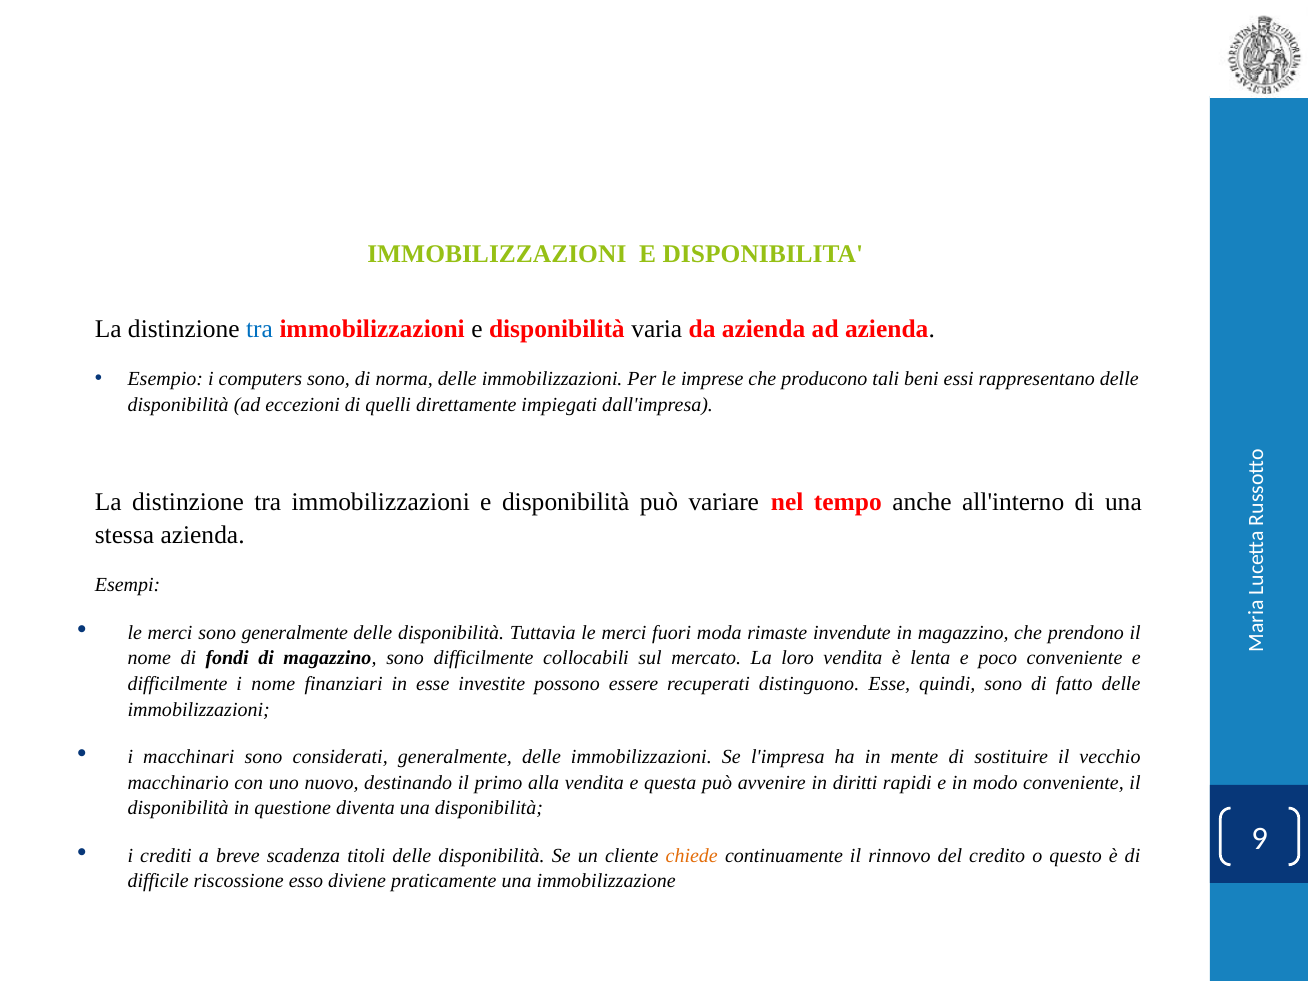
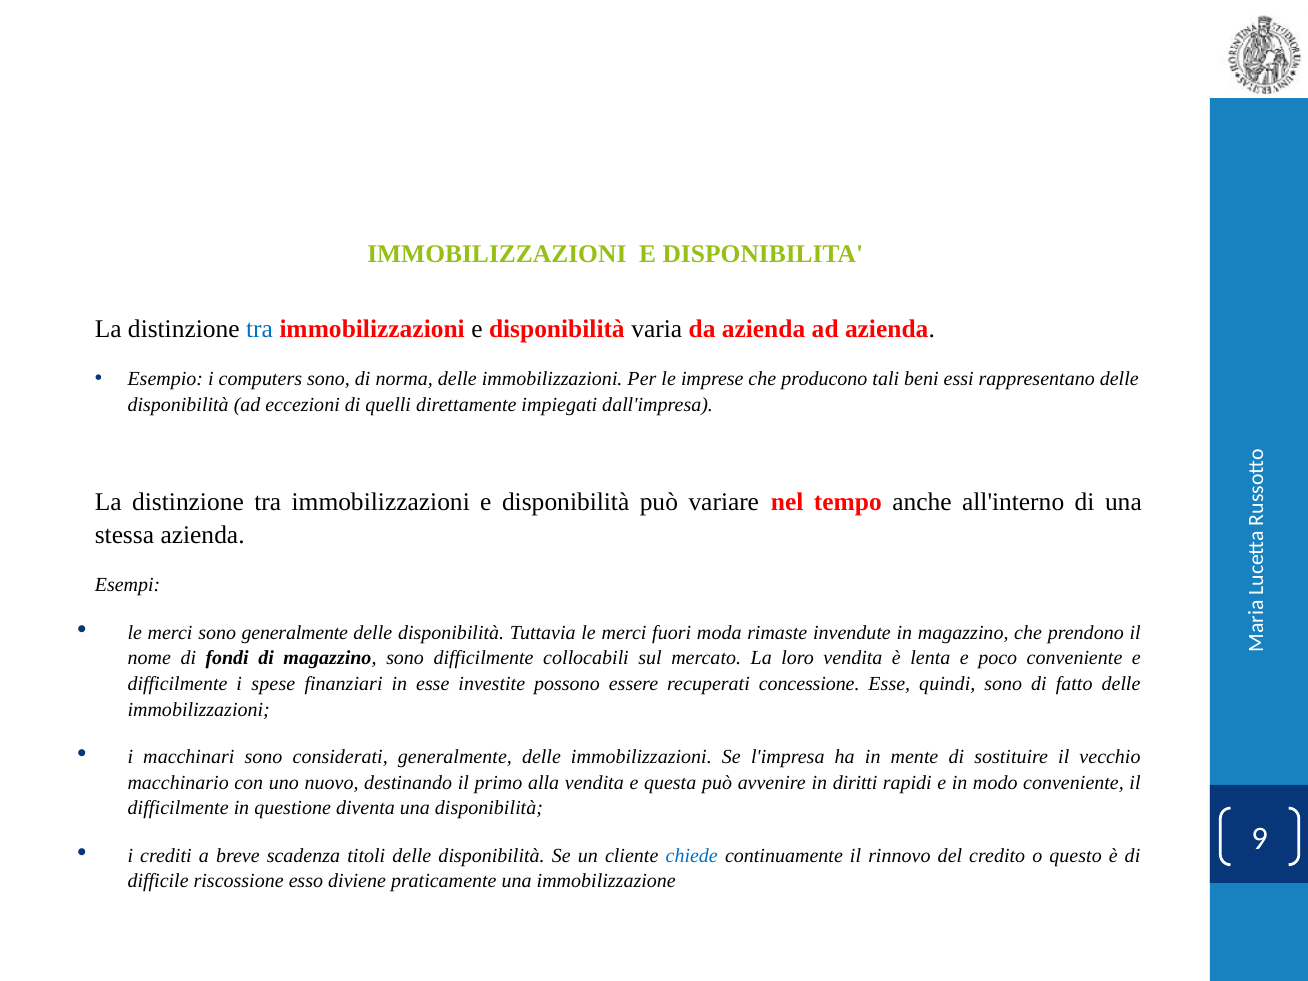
i nome: nome -> spese
distinguono: distinguono -> concessione
disponibilità at (178, 808): disponibilità -> difficilmente
chiede colour: orange -> blue
